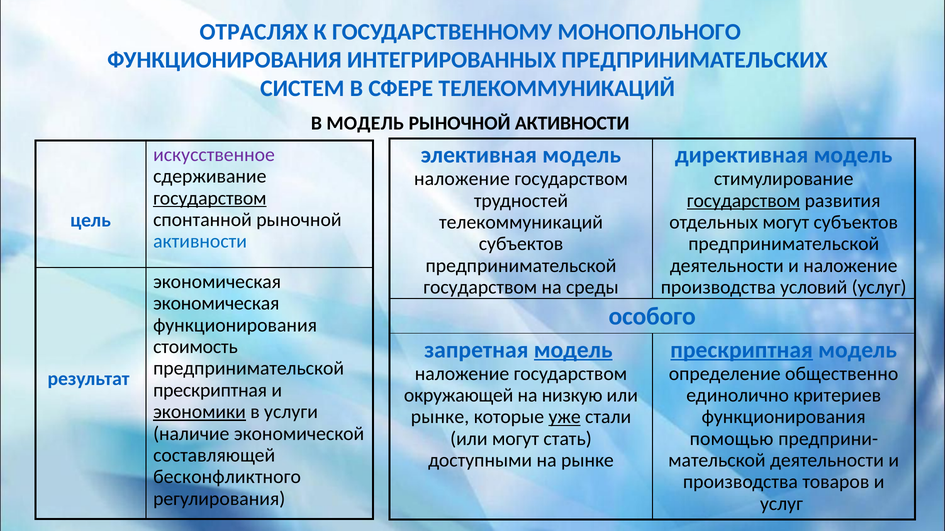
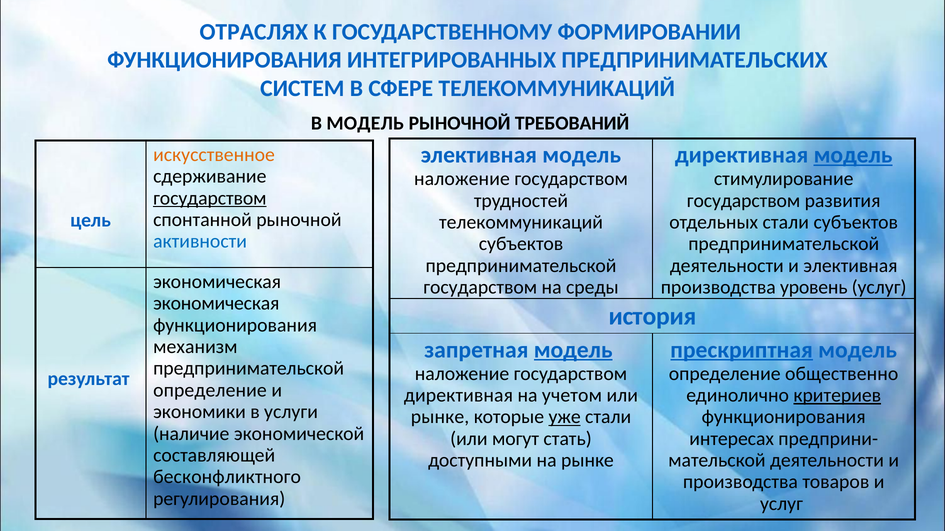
МОНОПОЛЬНОГО: МОНОПОЛЬНОГО -> ФОРМИРОВАНИИ
АКТИВНОСТИ at (572, 123): АКТИВНОСТИ -> ТРЕБОВАНИЙ
модель at (853, 155) underline: none -> present
искусственное colour: purple -> orange
государством at (744, 201) underline: present -> none
отдельных могут: могут -> стали
и наложение: наложение -> элективная
условий: условий -> уровень
особого: особого -> история
стоимость: стоимость -> механизм
прескриптная at (210, 391): прескриптная -> определение
окружающей at (459, 396): окружающей -> директивная
низкую: низкую -> учетом
критериев underline: none -> present
экономики underline: present -> none
помощью: помощью -> интересах
